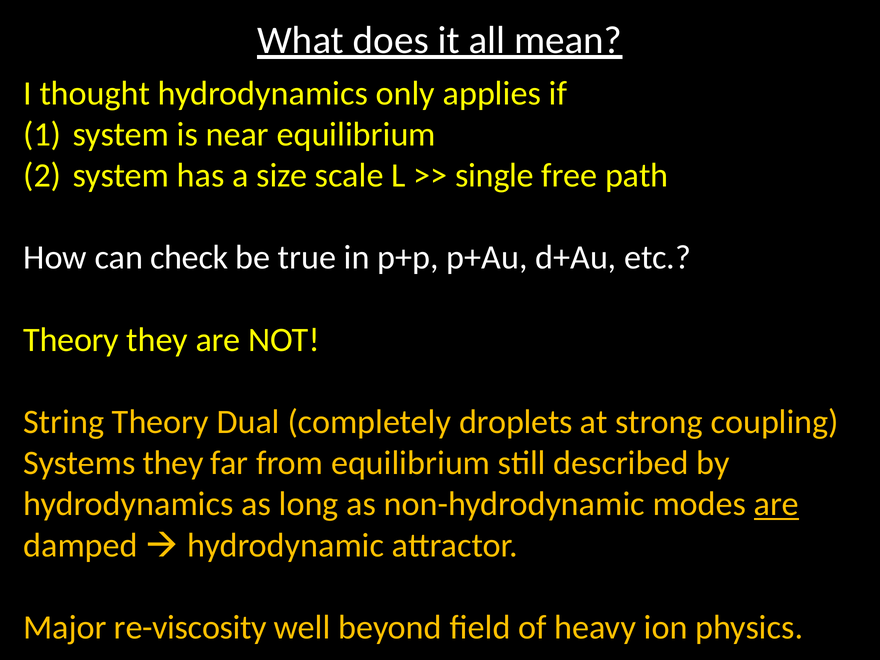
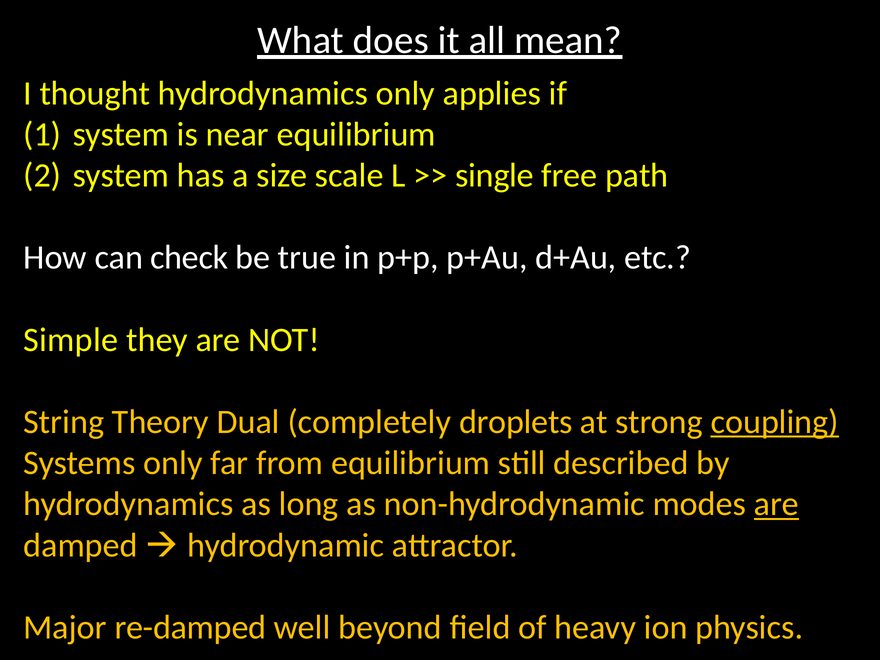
Theory at (71, 340): Theory -> Simple
coupling underline: none -> present
Systems they: they -> only
re-viscosity: re-viscosity -> re-damped
